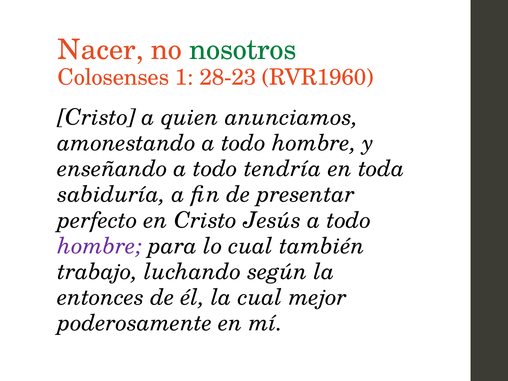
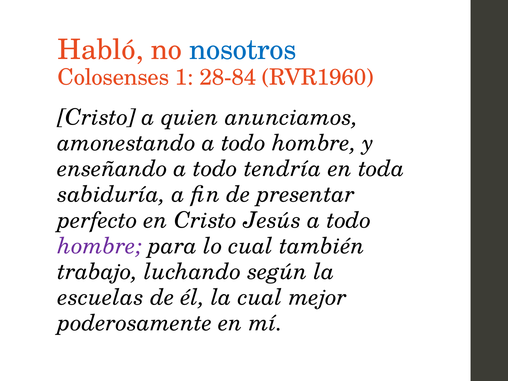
Nacer: Nacer -> Habló
nosotros colour: green -> blue
28-23: 28-23 -> 28-84
entonces: entonces -> escuelas
